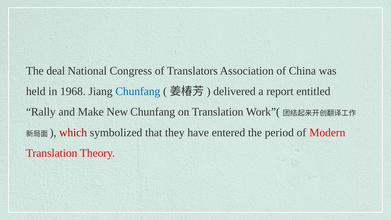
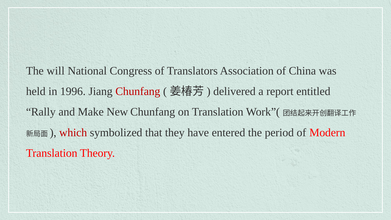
deal: deal -> will
1968: 1968 -> 1996
Chunfang at (138, 91) colour: blue -> red
